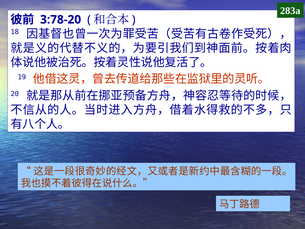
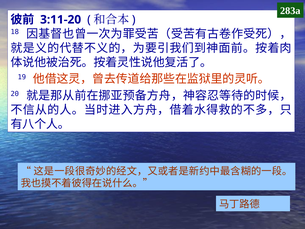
3:78-20: 3:78-20 -> 3:11-20
